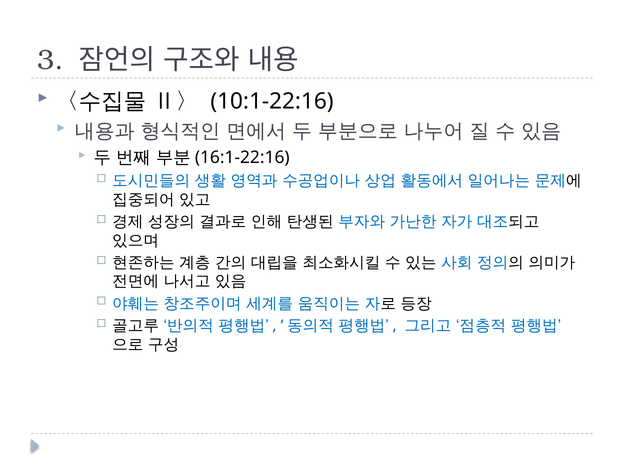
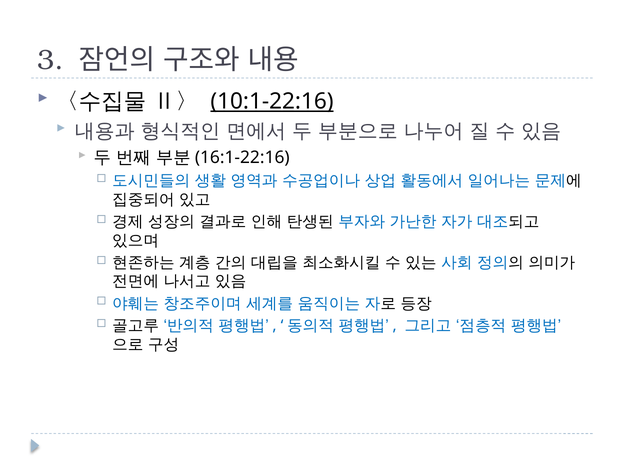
10:1-22:16 underline: none -> present
